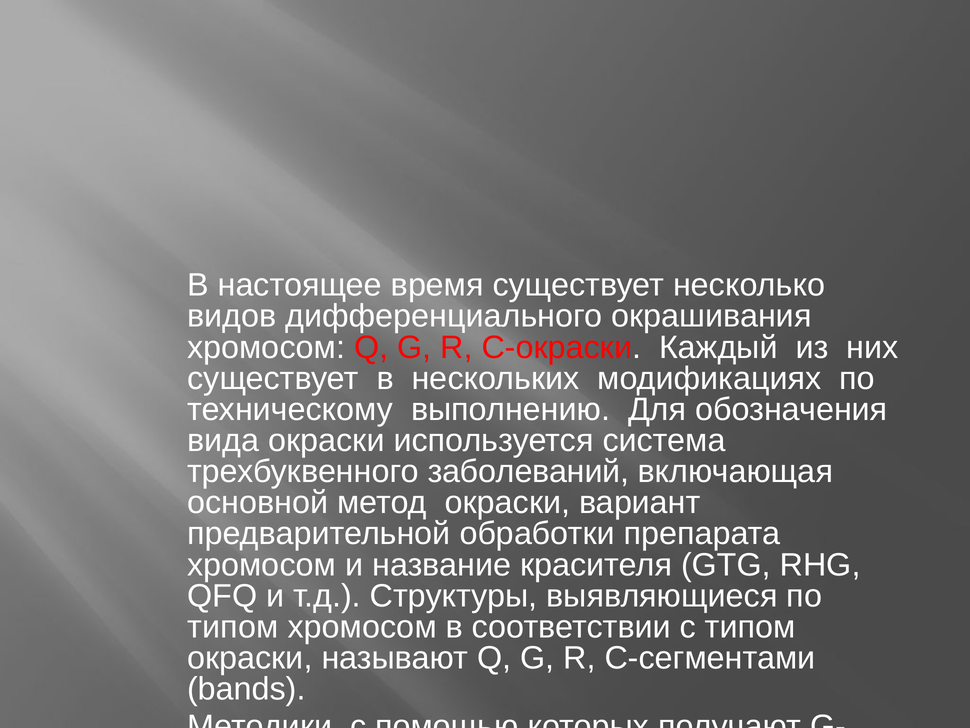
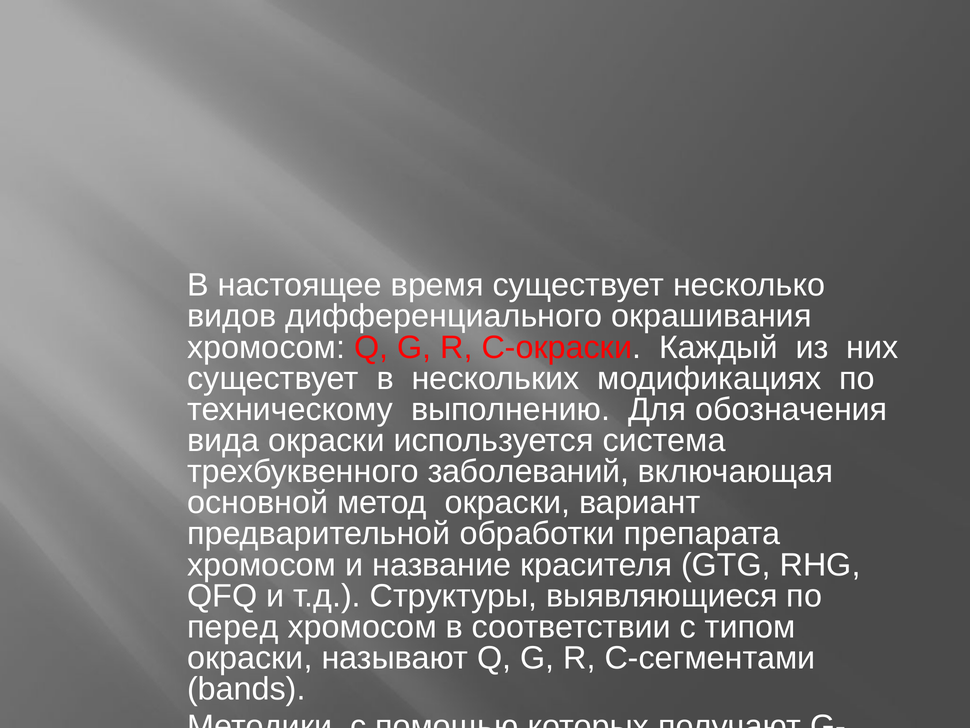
типом at (233, 627): типом -> перед
